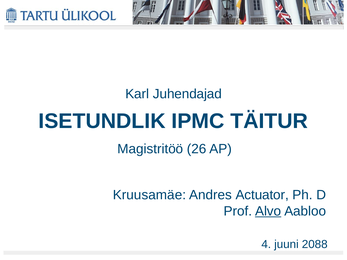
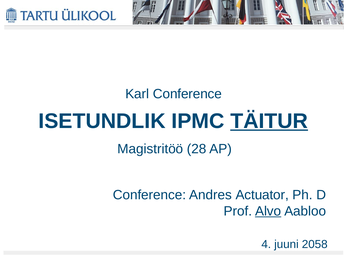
Karl Juhendajad: Juhendajad -> Conference
TÄITUR underline: none -> present
26: 26 -> 28
Kruusamäe at (149, 195): Kruusamäe -> Conference
2088: 2088 -> 2058
